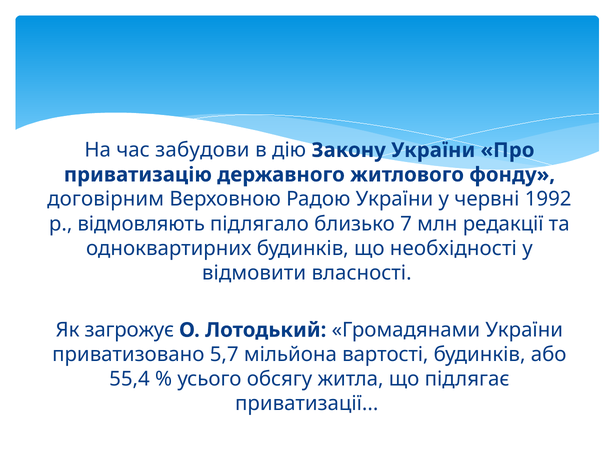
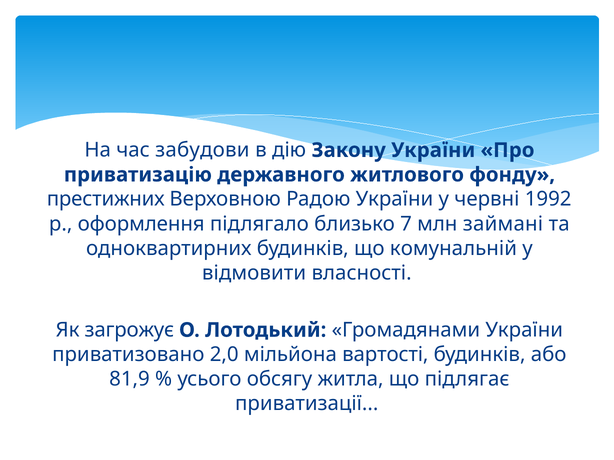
договірним: договірним -> престижних
відмовляють: відмовляють -> оформлення
редакції: редакції -> займані
необхідності: необхідності -> комунальній
5,7: 5,7 -> 2,0
55,4: 55,4 -> 81,9
